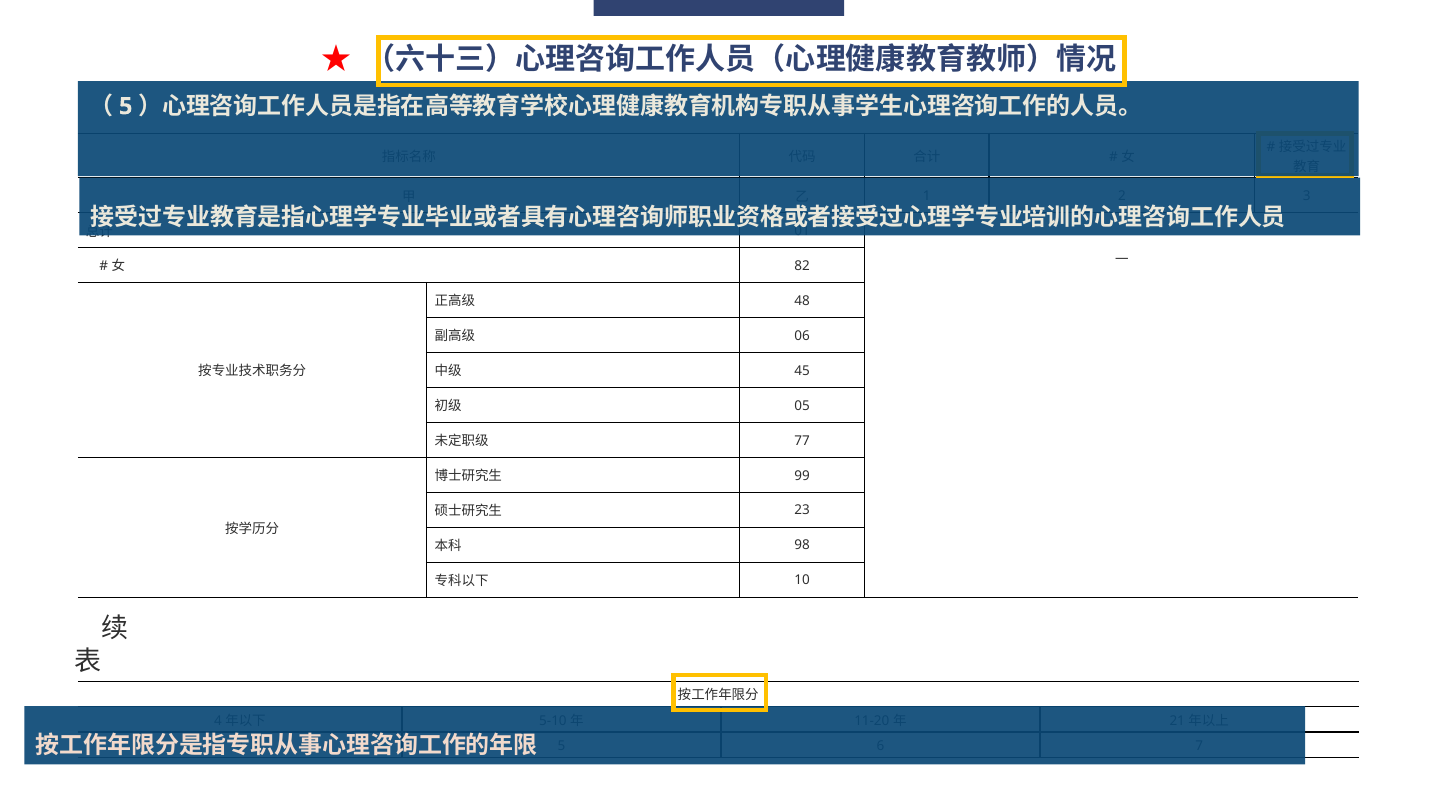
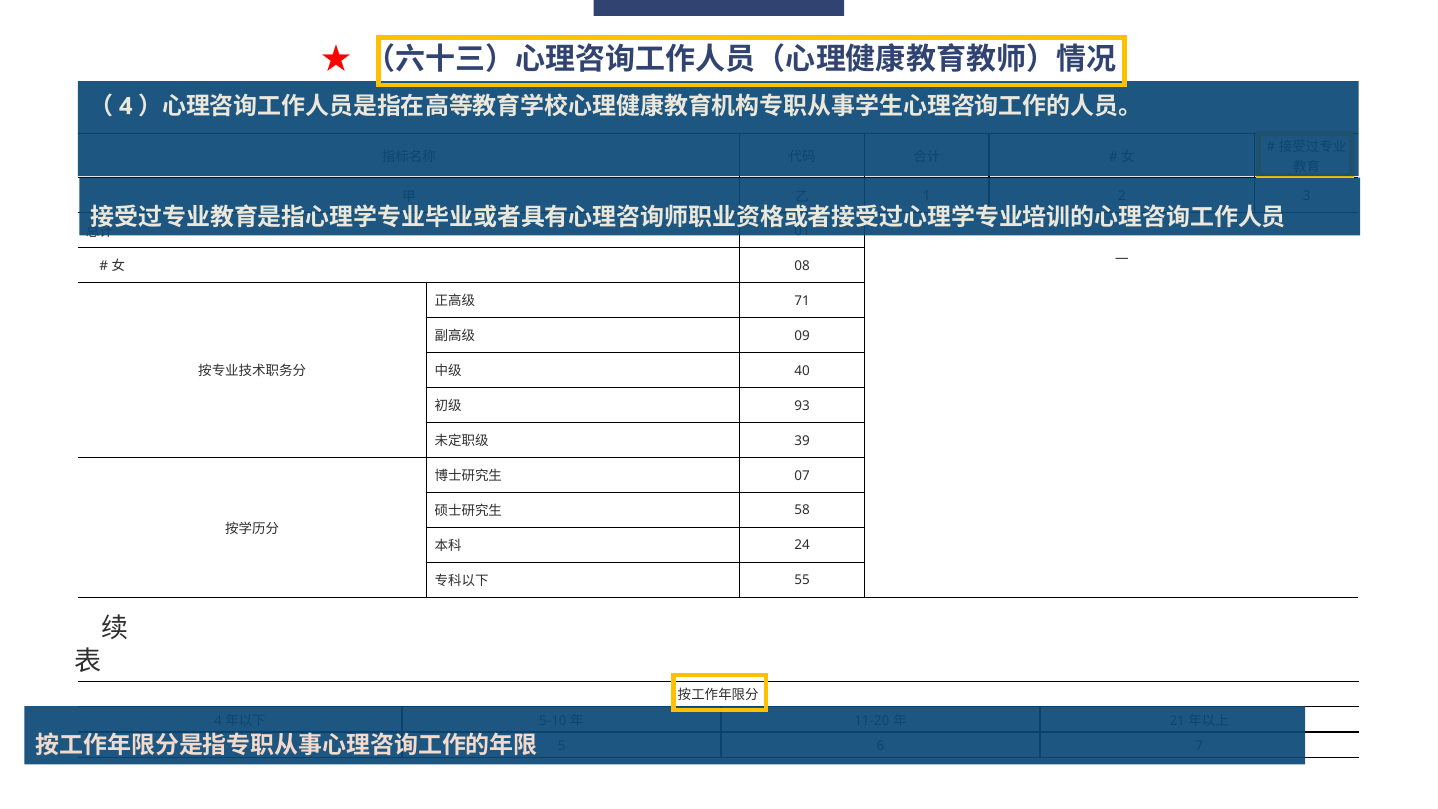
5 at (126, 106): 5 -> 4
82: 82 -> 08
48: 48 -> 71
06: 06 -> 09
45: 45 -> 40
05: 05 -> 93
77: 77 -> 39
99: 99 -> 07
23: 23 -> 58
98: 98 -> 24
10: 10 -> 55
